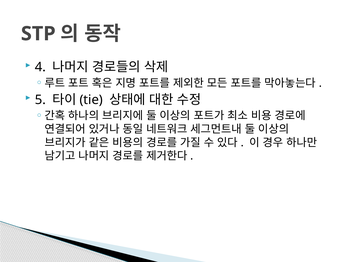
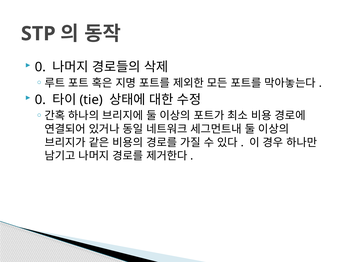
4 at (40, 67): 4 -> 0
5 at (40, 100): 5 -> 0
